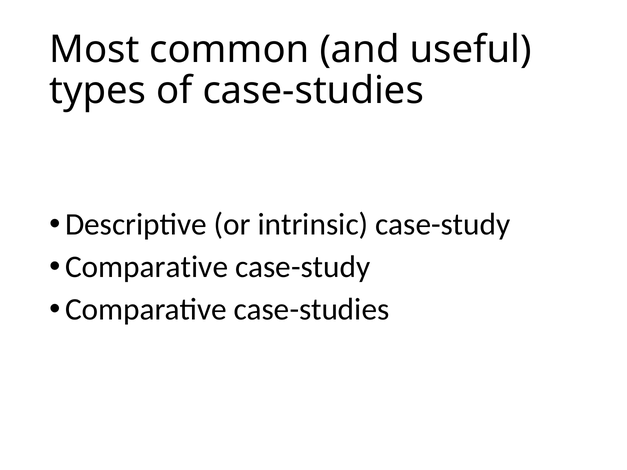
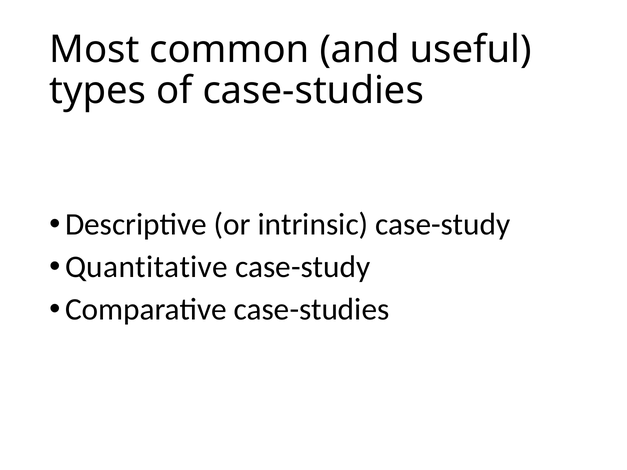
Comparative at (147, 267): Comparative -> Quantitative
